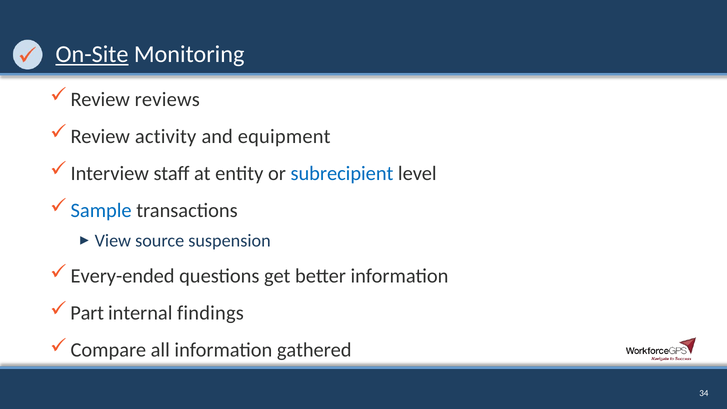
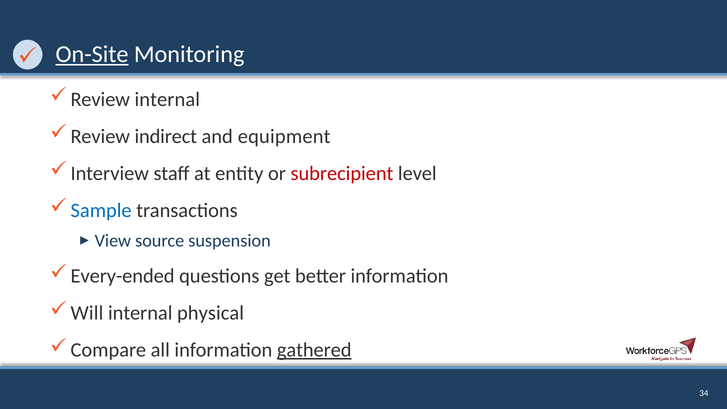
Review reviews: reviews -> internal
activity: activity -> indirect
subrecipient colour: blue -> red
Part: Part -> Will
findings: findings -> physical
gathered underline: none -> present
